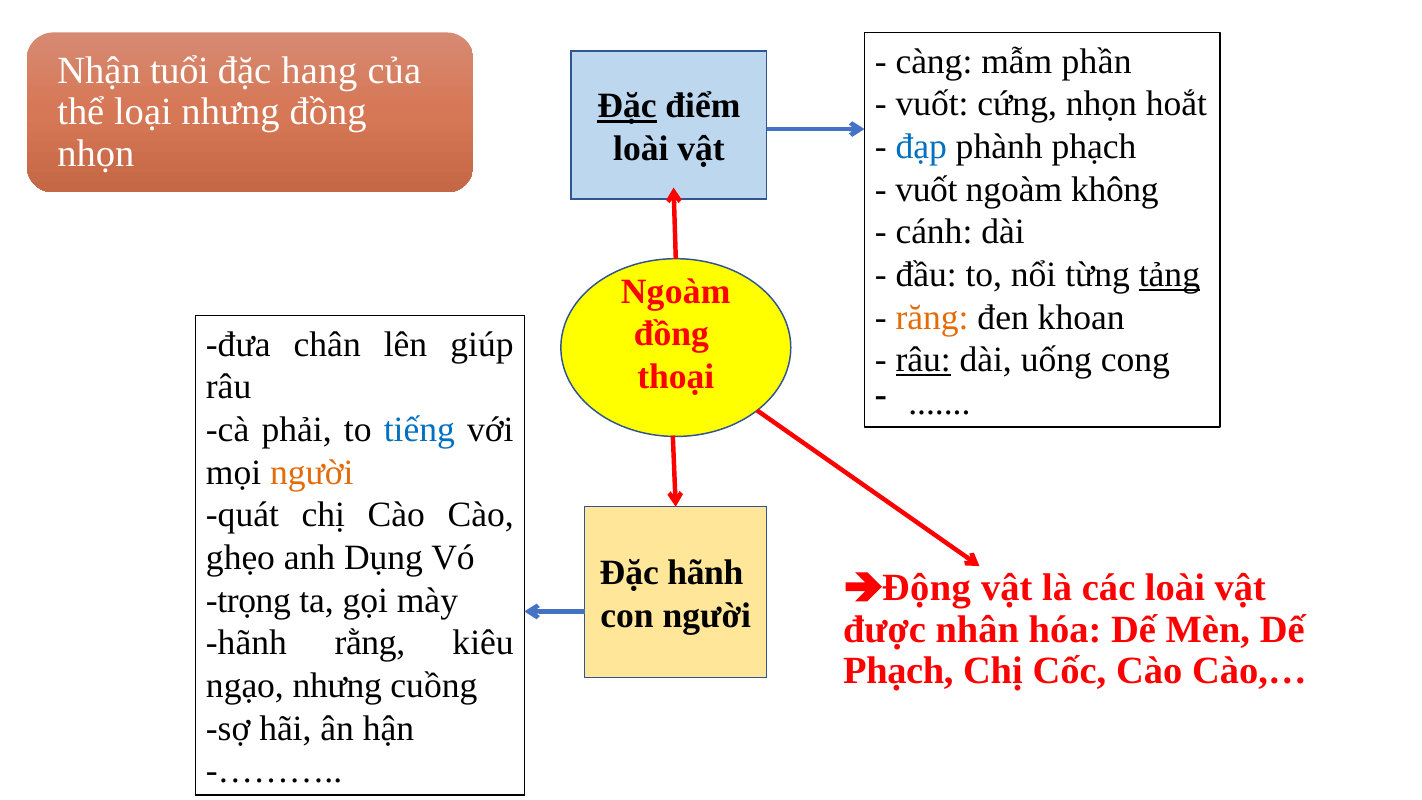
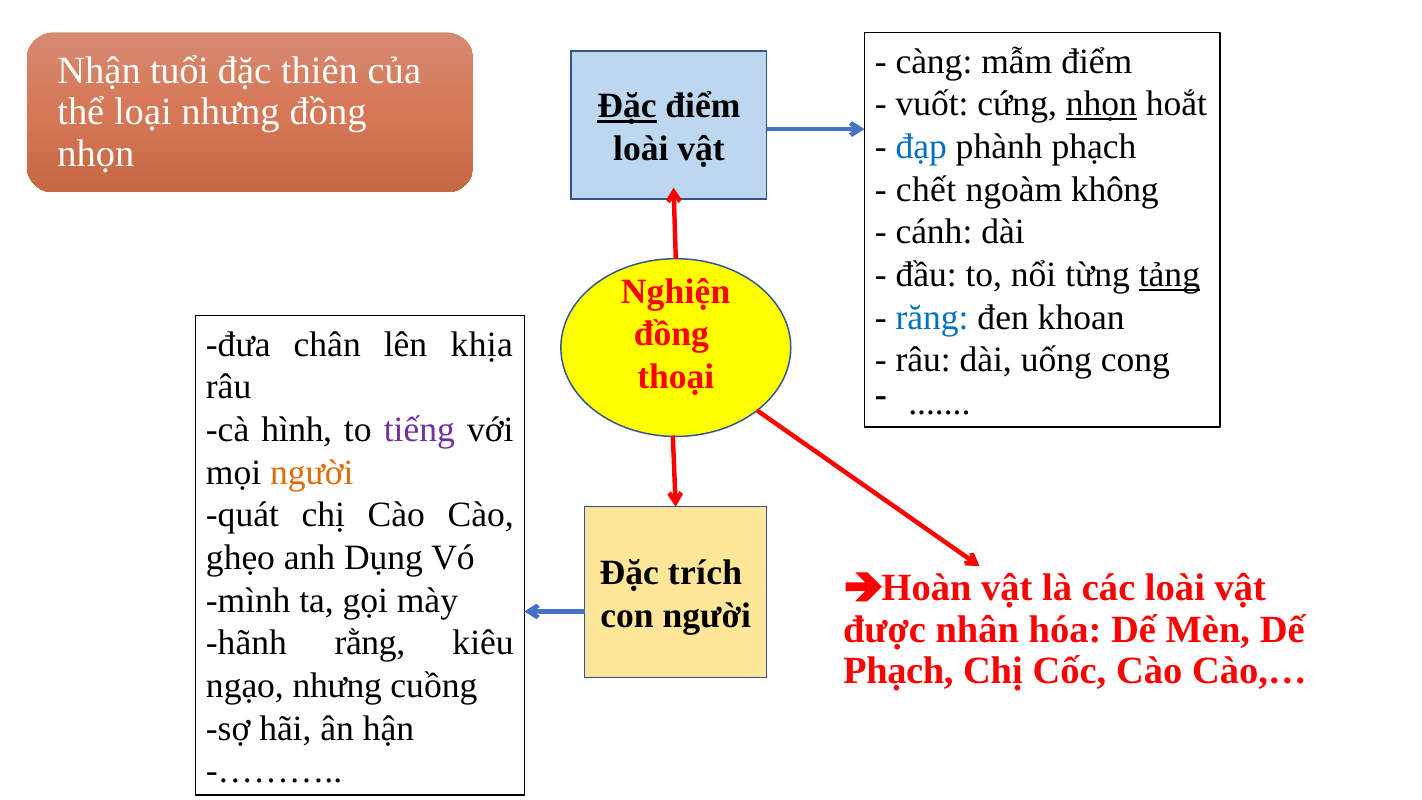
mẫm phần: phần -> điểm
hang: hang -> thiên
nhọn at (1101, 104) underline: none -> present
vuốt at (926, 189): vuốt -> chết
Ngoàm at (676, 291): Ngoàm -> Nghiện
răng colour: orange -> blue
giúp: giúp -> khịa
râu at (923, 360) underline: present -> none
phải: phải -> hình
tiếng colour: blue -> purple
Đặc hãnh: hãnh -> trích
Động: Động -> Hoàn
trọng: trọng -> mình
